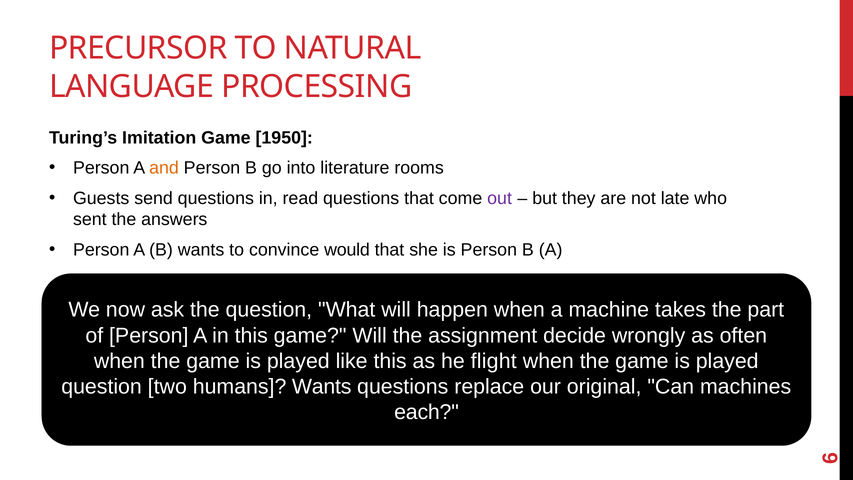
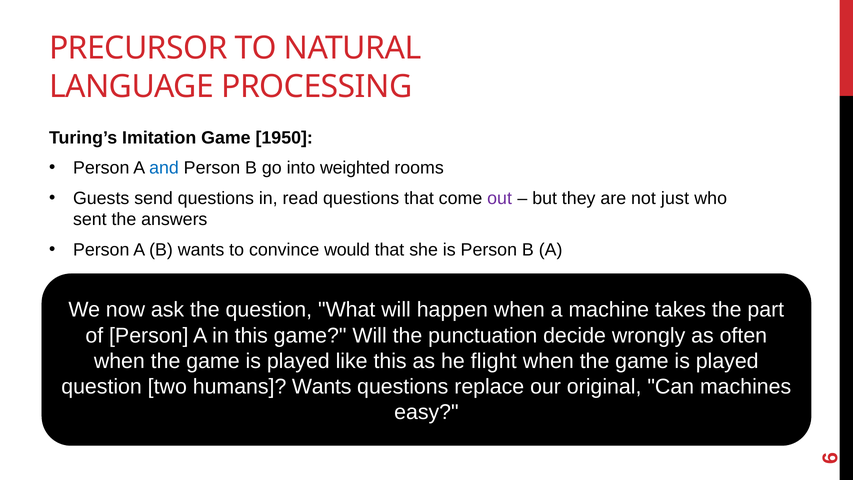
and colour: orange -> blue
literature: literature -> weighted
late: late -> just
assignment: assignment -> punctuation
each: each -> easy
